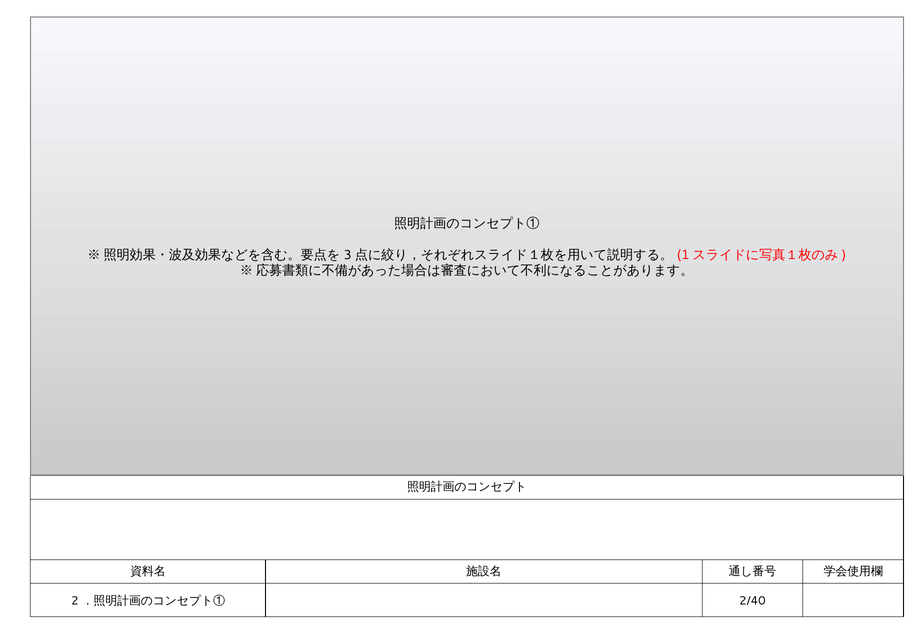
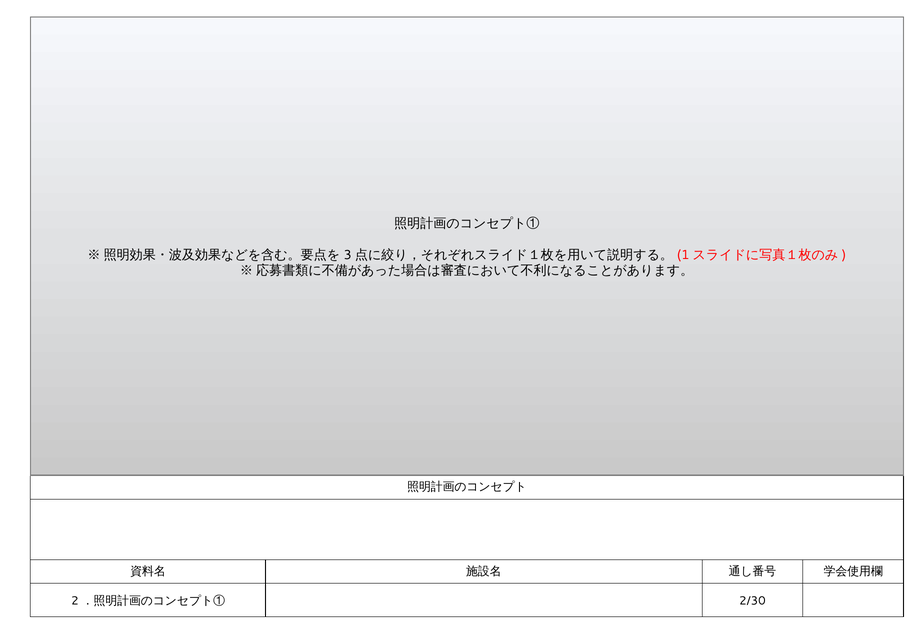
2/40: 2/40 -> 2/30
